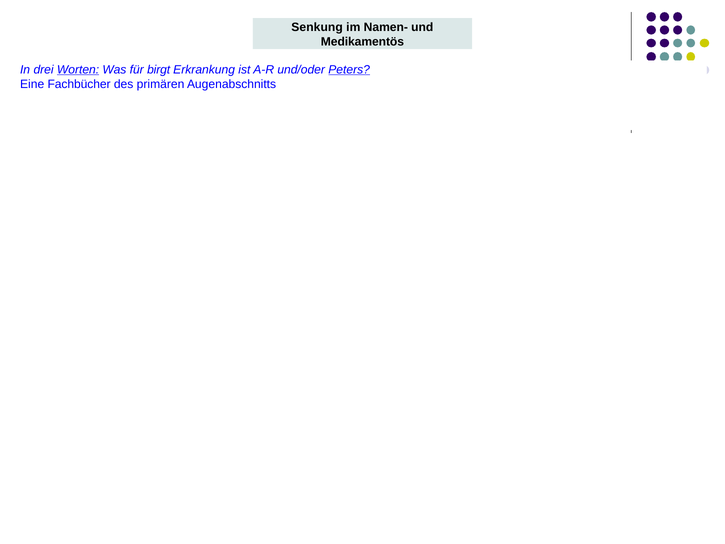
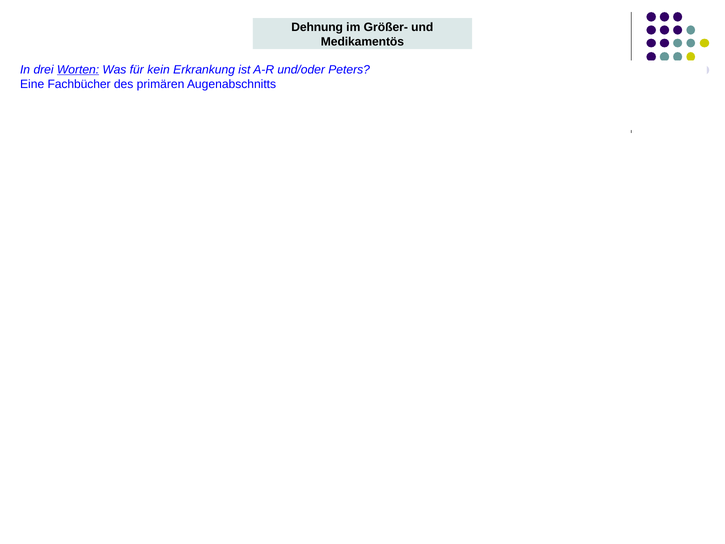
Senkung: Senkung -> Dehnung
Namen-: Namen- -> Größer-
birgt: birgt -> kein
Peters underline: present -> none
